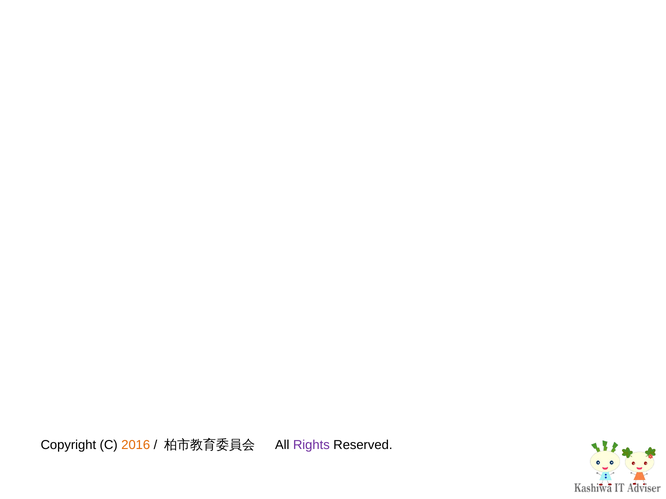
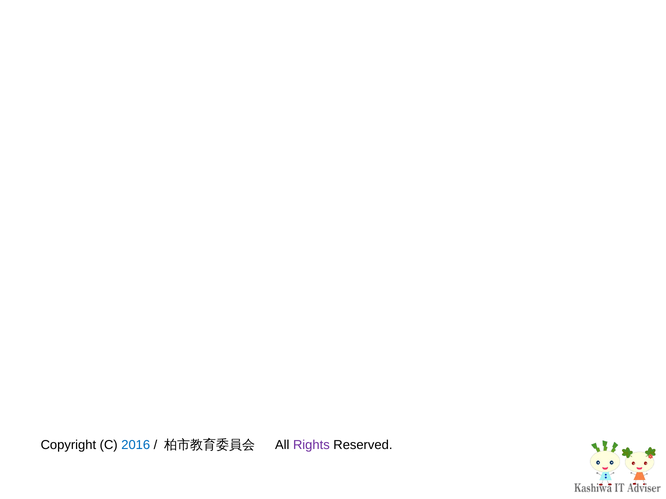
2016 colour: orange -> blue
